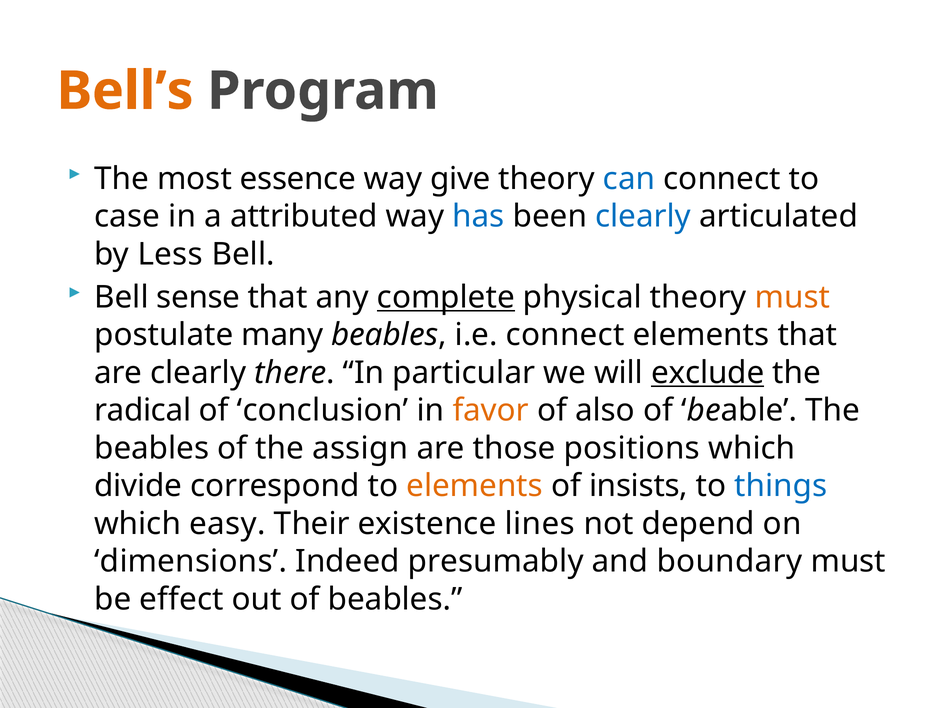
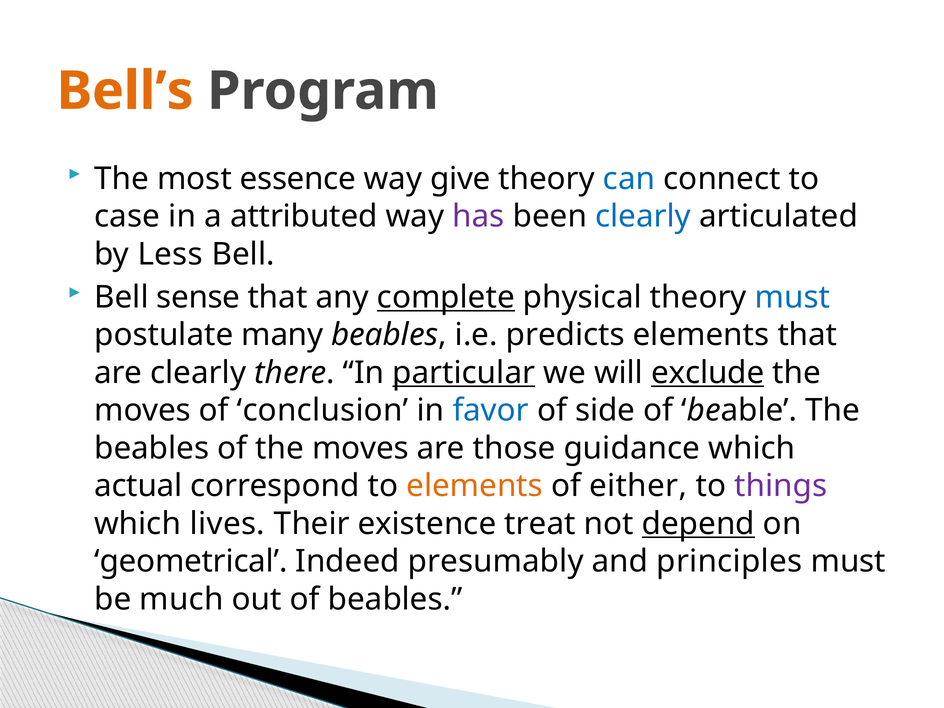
has colour: blue -> purple
must at (792, 297) colour: orange -> blue
i.e connect: connect -> predicts
particular underline: none -> present
radical at (143, 410): radical -> moves
favor colour: orange -> blue
also: also -> side
of the assign: assign -> moves
positions: positions -> guidance
divide: divide -> actual
insists: insists -> either
things colour: blue -> purple
easy: easy -> lives
lines: lines -> treat
depend underline: none -> present
dimensions: dimensions -> geometrical
boundary: boundary -> principles
effect: effect -> much
